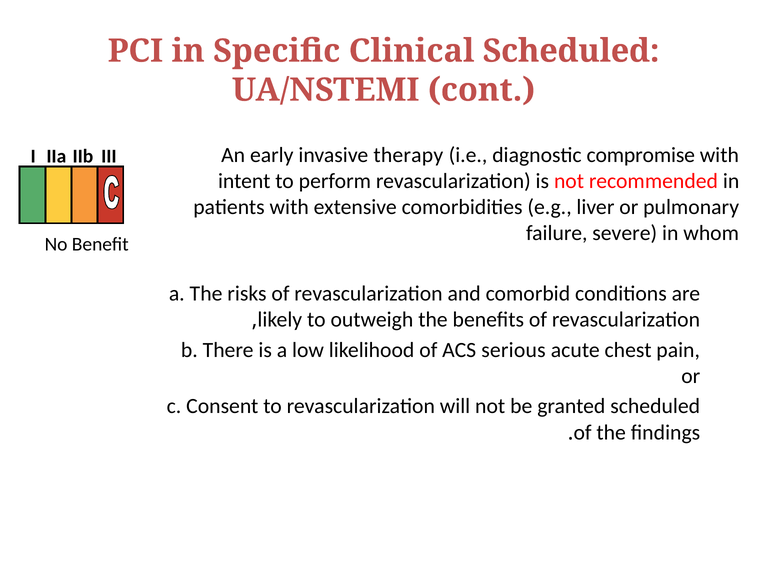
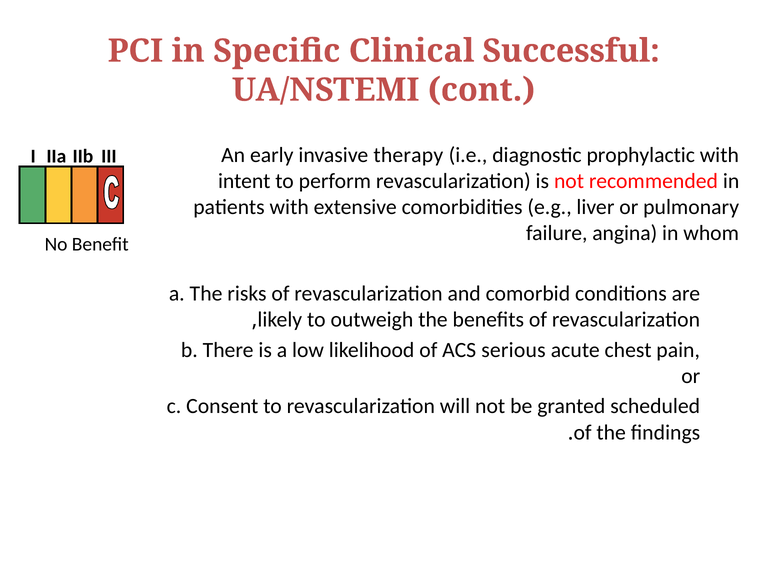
Clinical Scheduled: Scheduled -> Successful
compromise: compromise -> prophylactic
severe: severe -> angina
